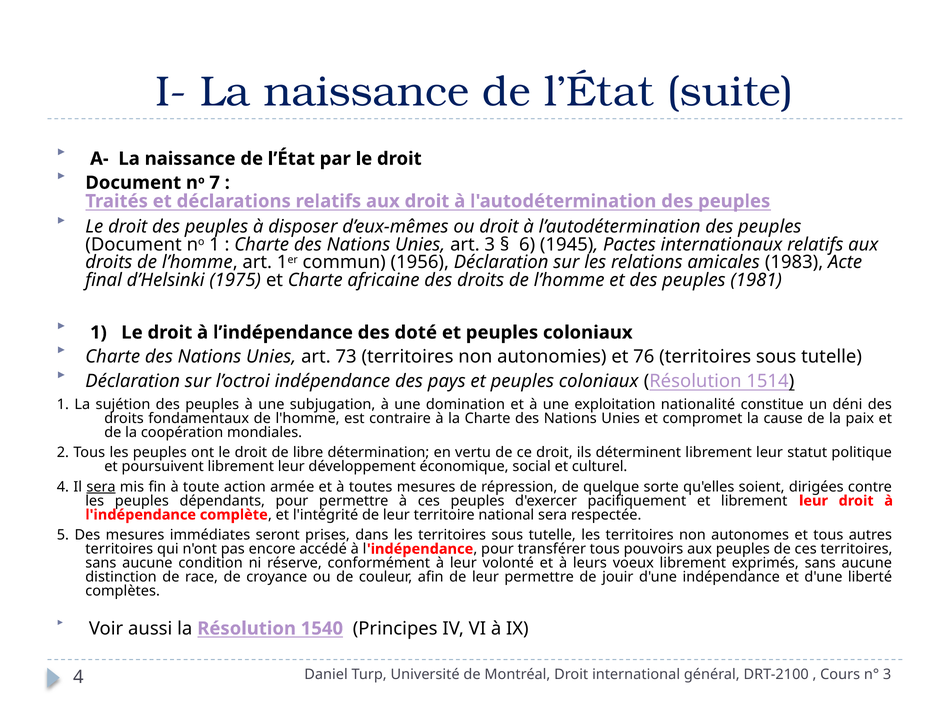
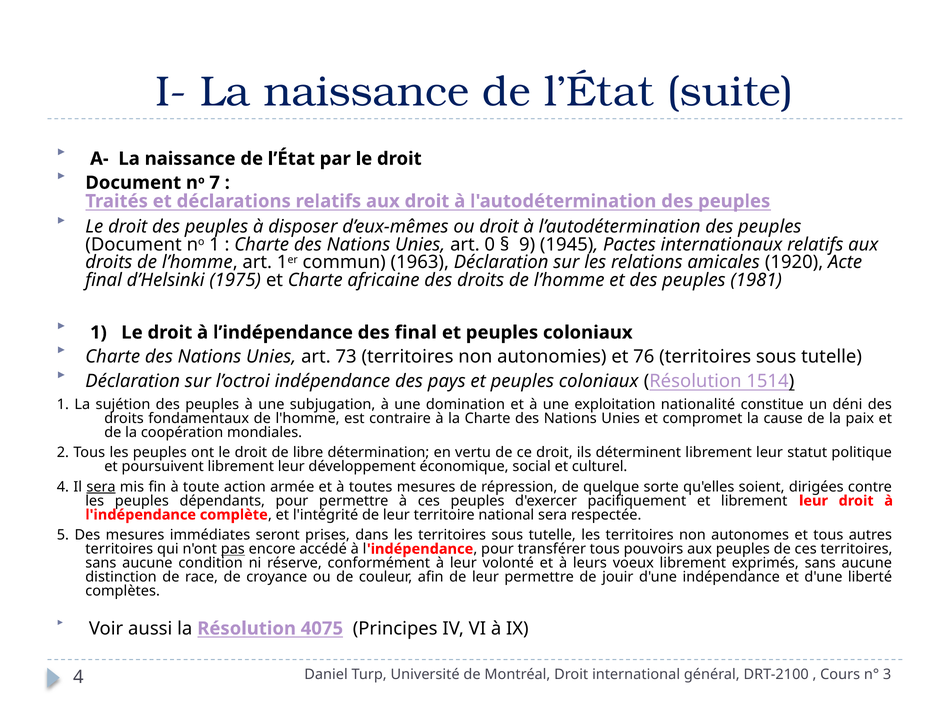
art 3: 3 -> 0
6: 6 -> 9
1956: 1956 -> 1963
1983: 1983 -> 1920
des doté: doté -> final
pas underline: none -> present
1540: 1540 -> 4075
